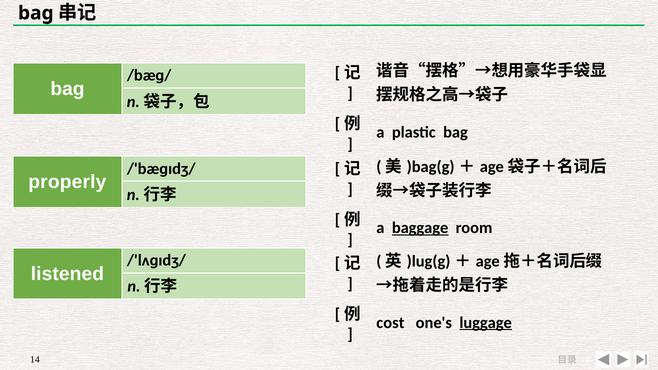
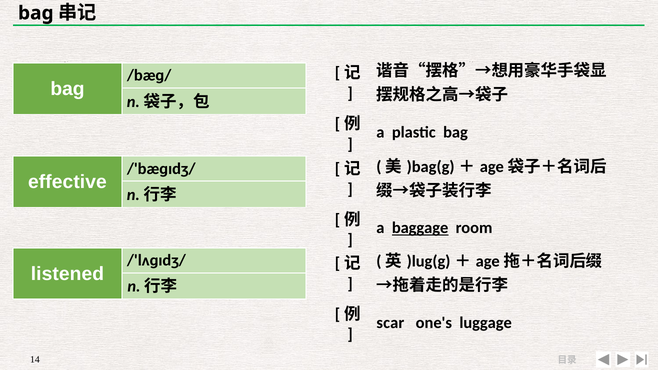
properly: properly -> effective
cost: cost -> scar
luggage underline: present -> none
